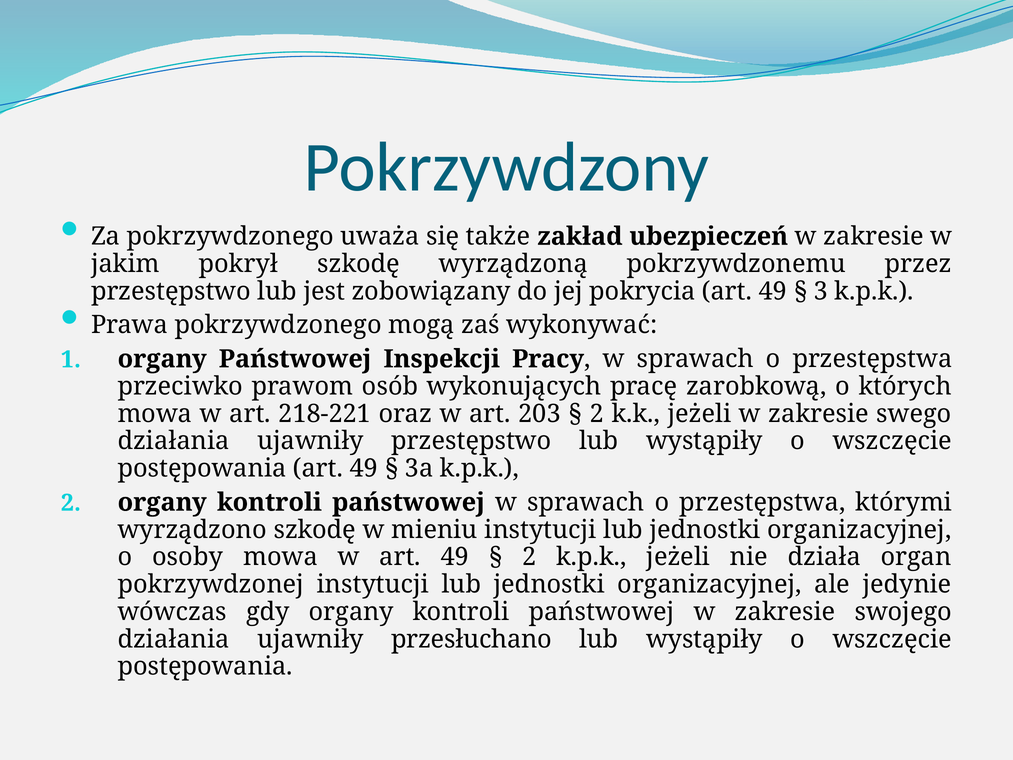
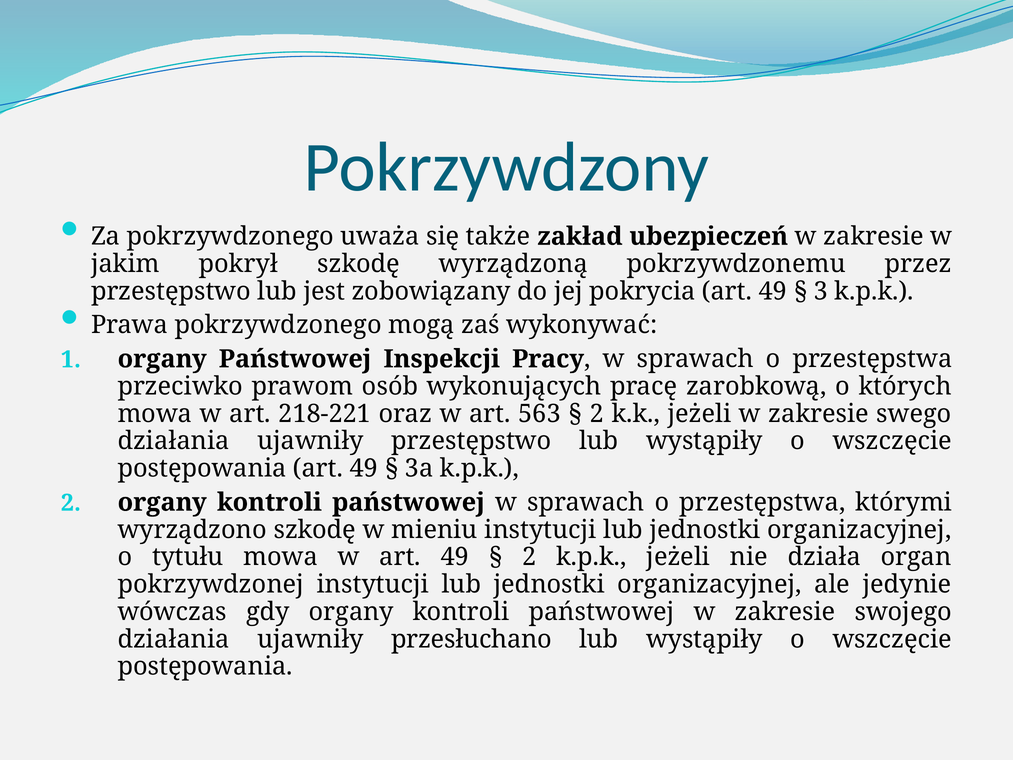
203: 203 -> 563
osoby: osoby -> tytułu
